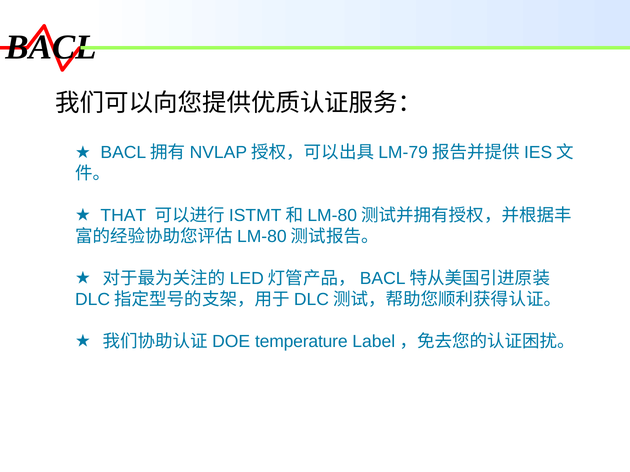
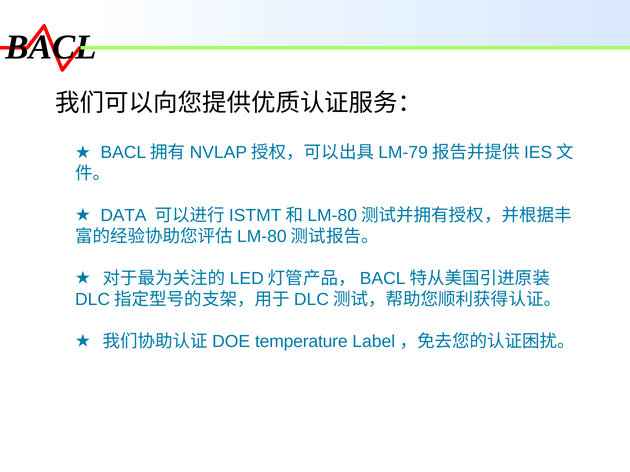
THAT: THAT -> DATA
